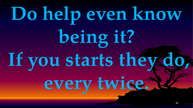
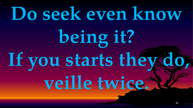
help: help -> seek
every: every -> veille
